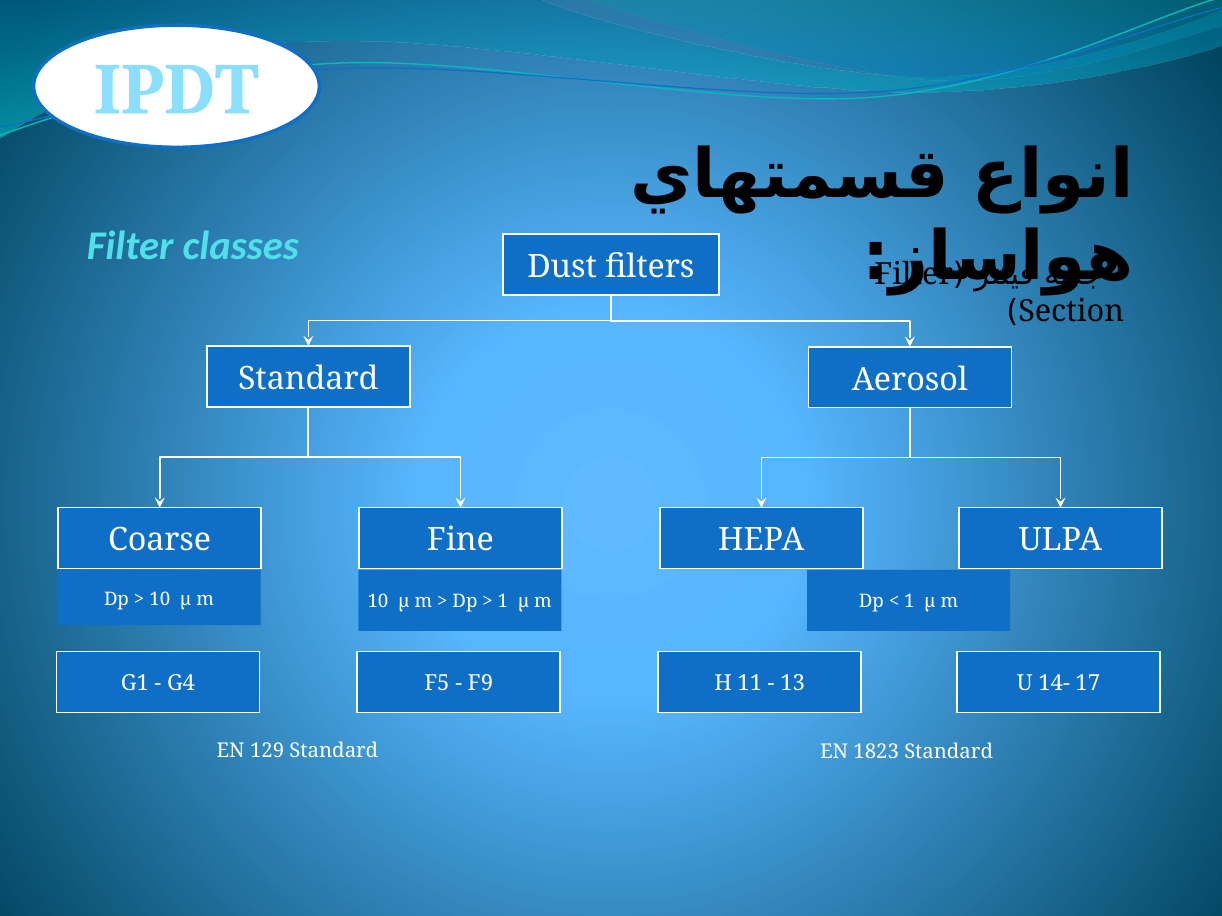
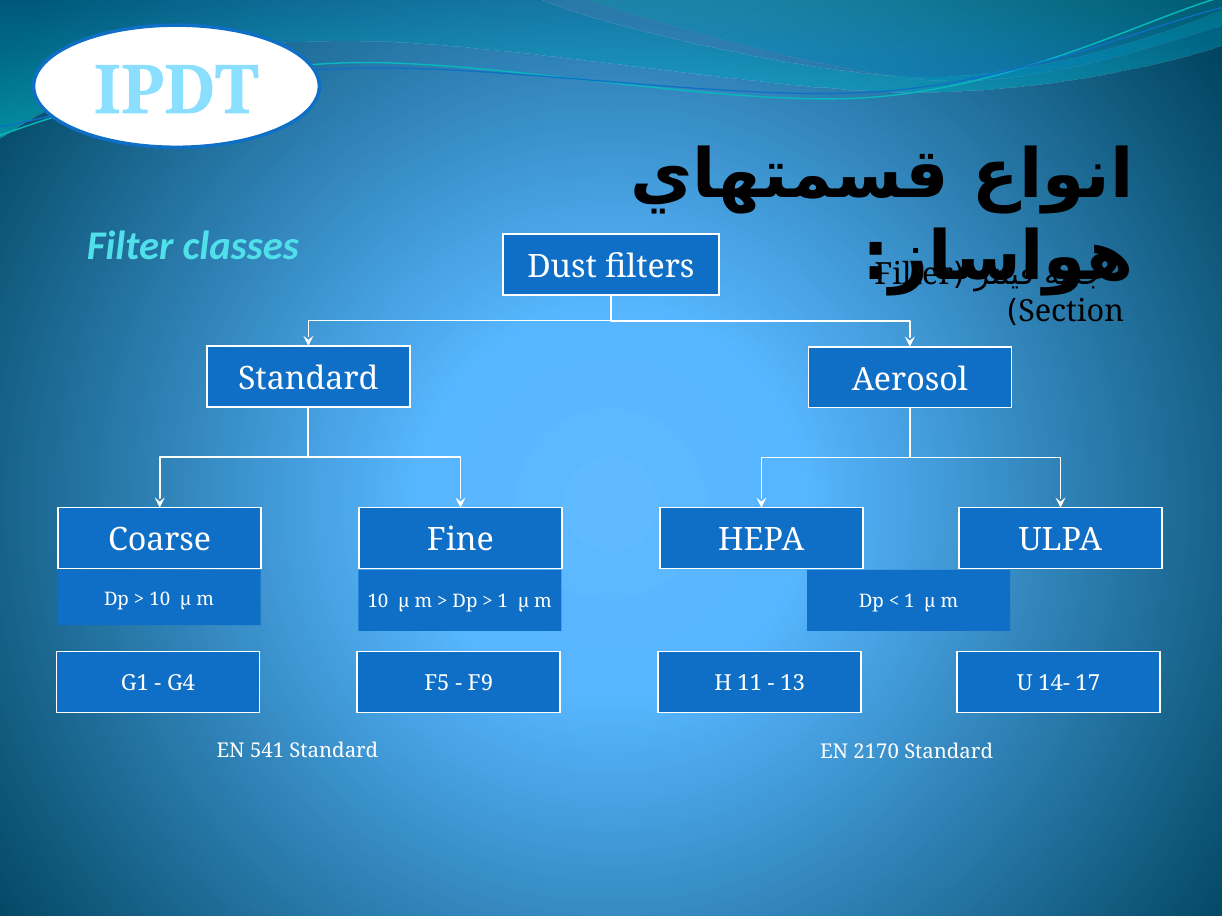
129: 129 -> 541
1823: 1823 -> 2170
